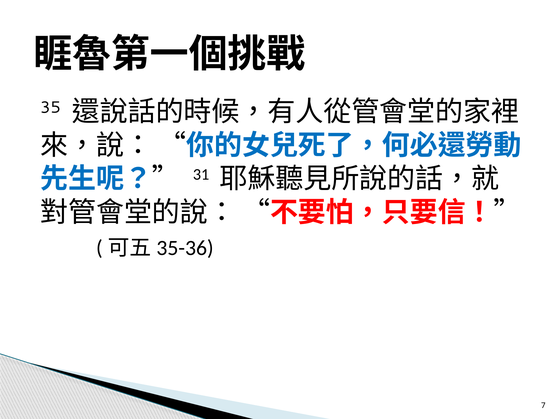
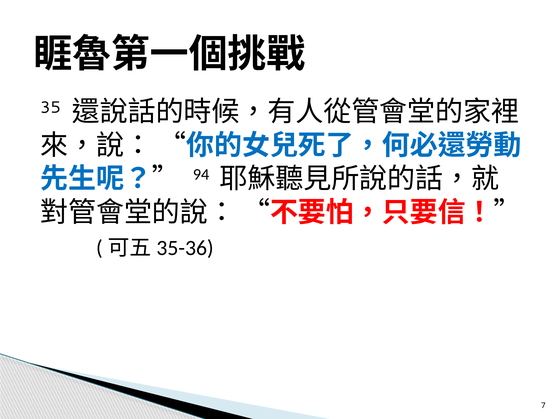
31: 31 -> 94
